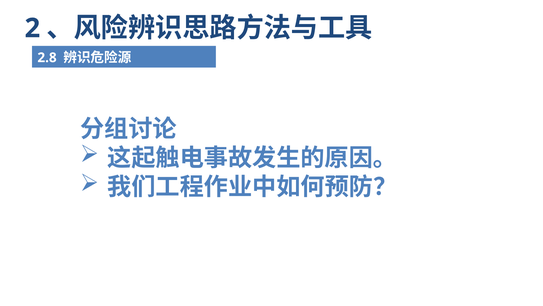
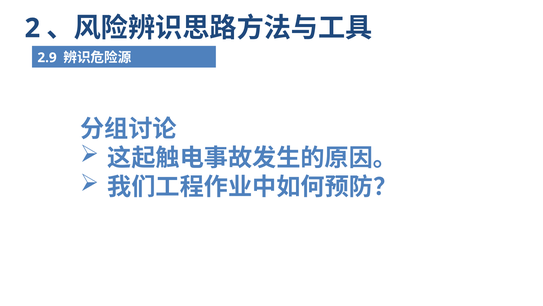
2.8: 2.8 -> 2.9
